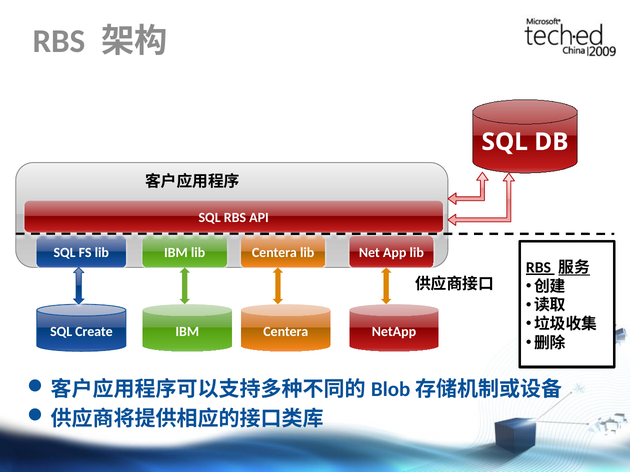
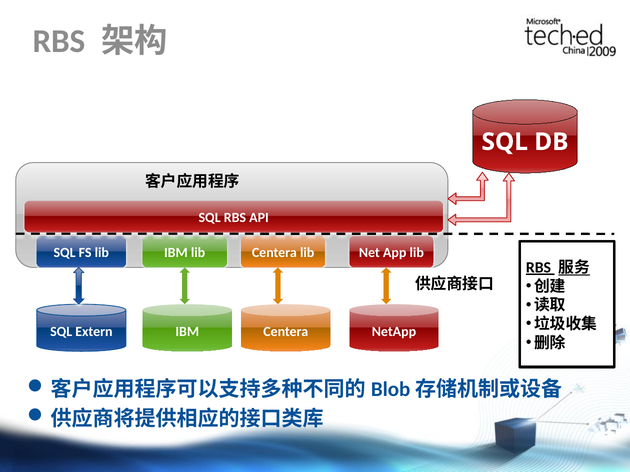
Create: Create -> Extern
